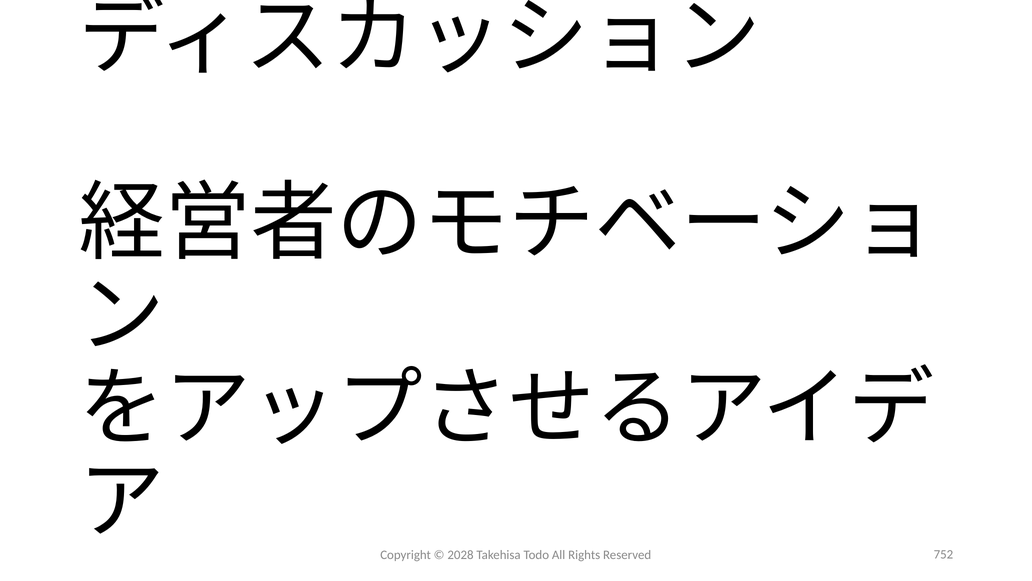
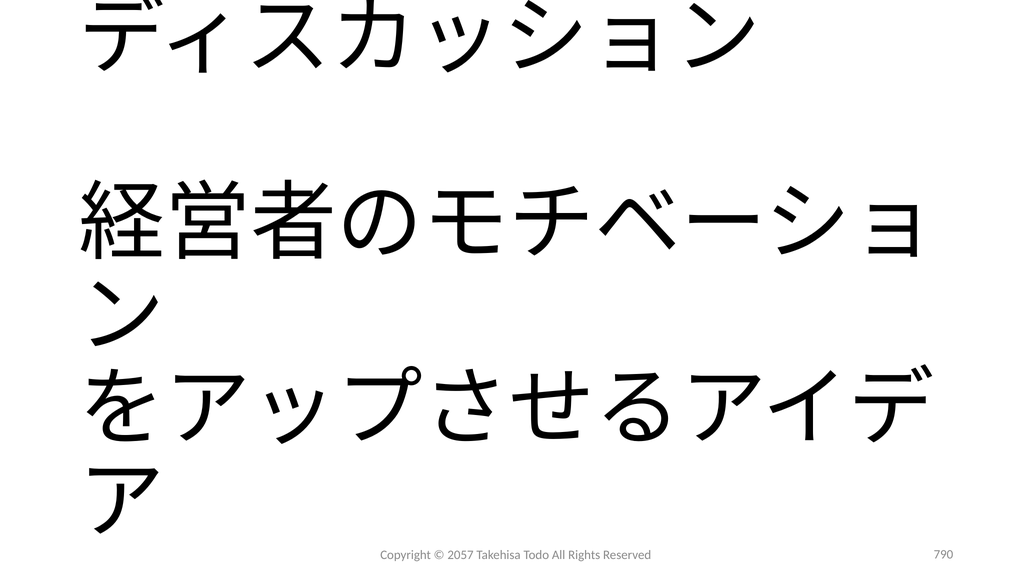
2028: 2028 -> 2057
752: 752 -> 790
